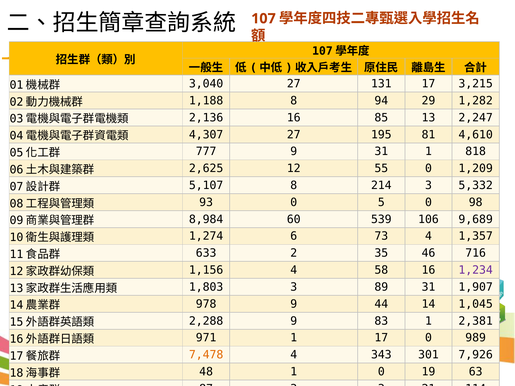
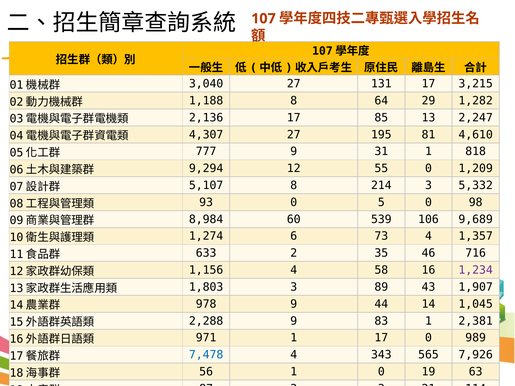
94: 94 -> 64
2,136 16: 16 -> 17
2,625: 2,625 -> 9,294
89 31: 31 -> 43
7,478 colour: orange -> blue
301: 301 -> 565
48: 48 -> 56
